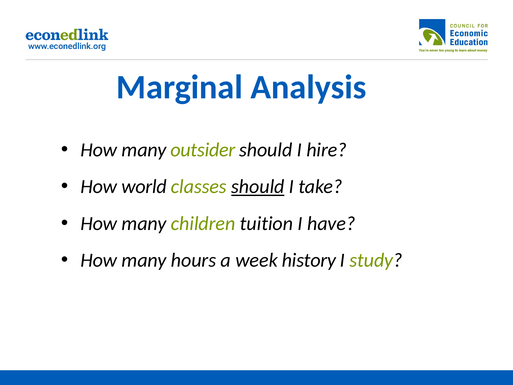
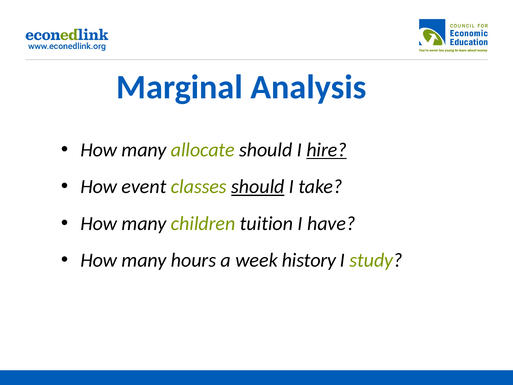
outsider: outsider -> allocate
hire underline: none -> present
world: world -> event
